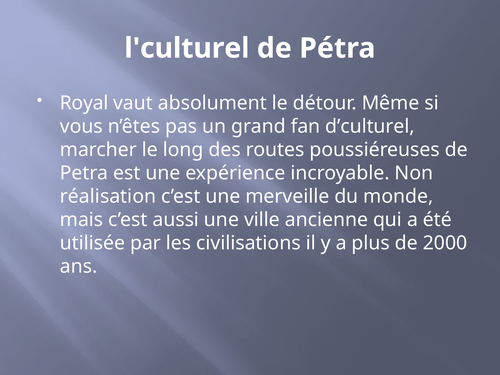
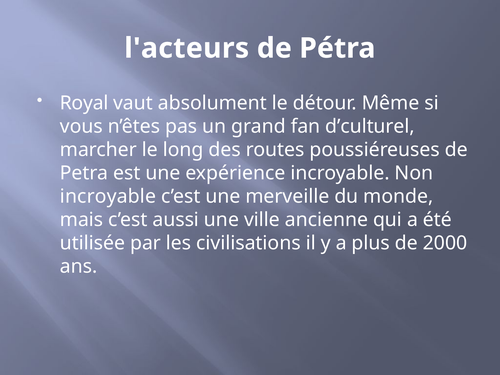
l'culturel: l'culturel -> l'acteurs
réalisation at (108, 196): réalisation -> incroyable
